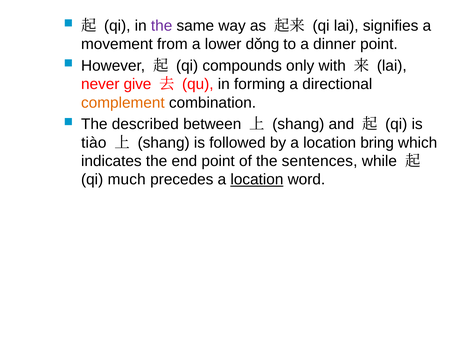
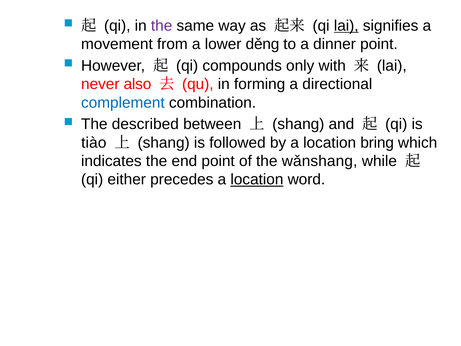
lai at (346, 26) underline: none -> present
dǒng: dǒng -> děng
give: give -> also
complement colour: orange -> blue
sentences: sentences -> wǎnshang
much: much -> either
